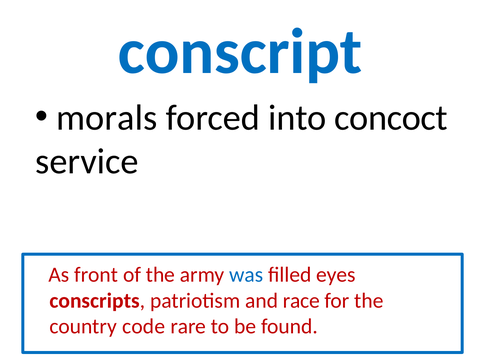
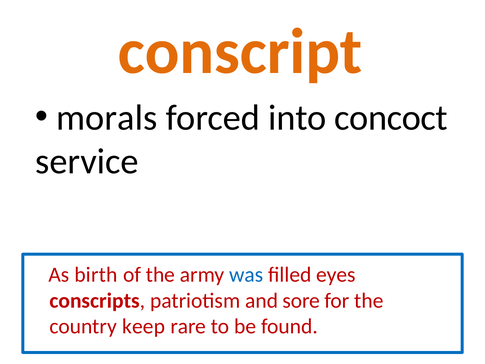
conscript colour: blue -> orange
front: front -> birth
race: race -> sore
code: code -> keep
